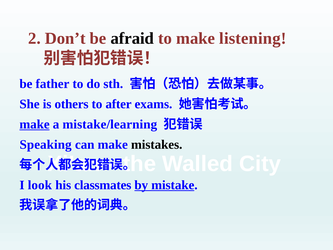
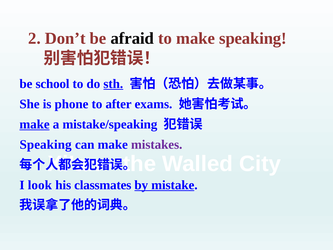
make listening: listening -> speaking
father: father -> school
sth underline: none -> present
others: others -> phone
mistake/learning: mistake/learning -> mistake/speaking
mistakes colour: black -> purple
